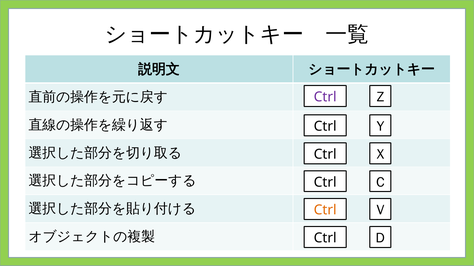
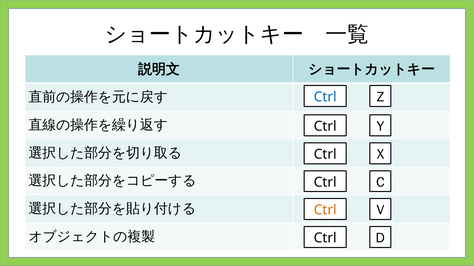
Ctrl at (325, 97) colour: purple -> blue
